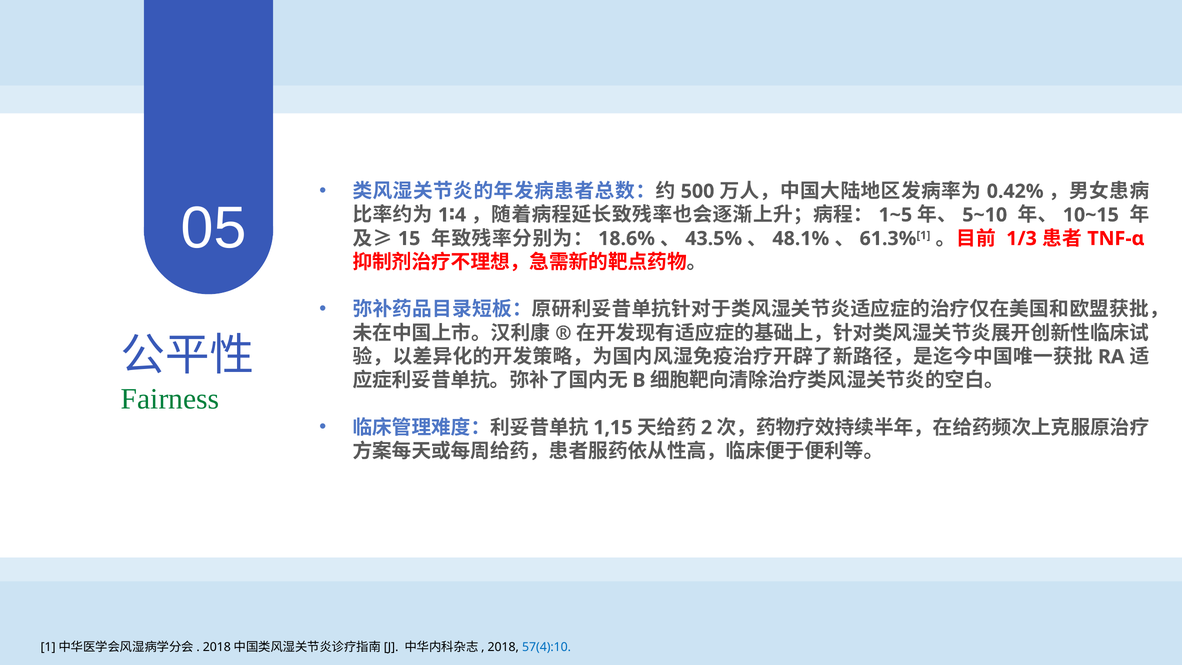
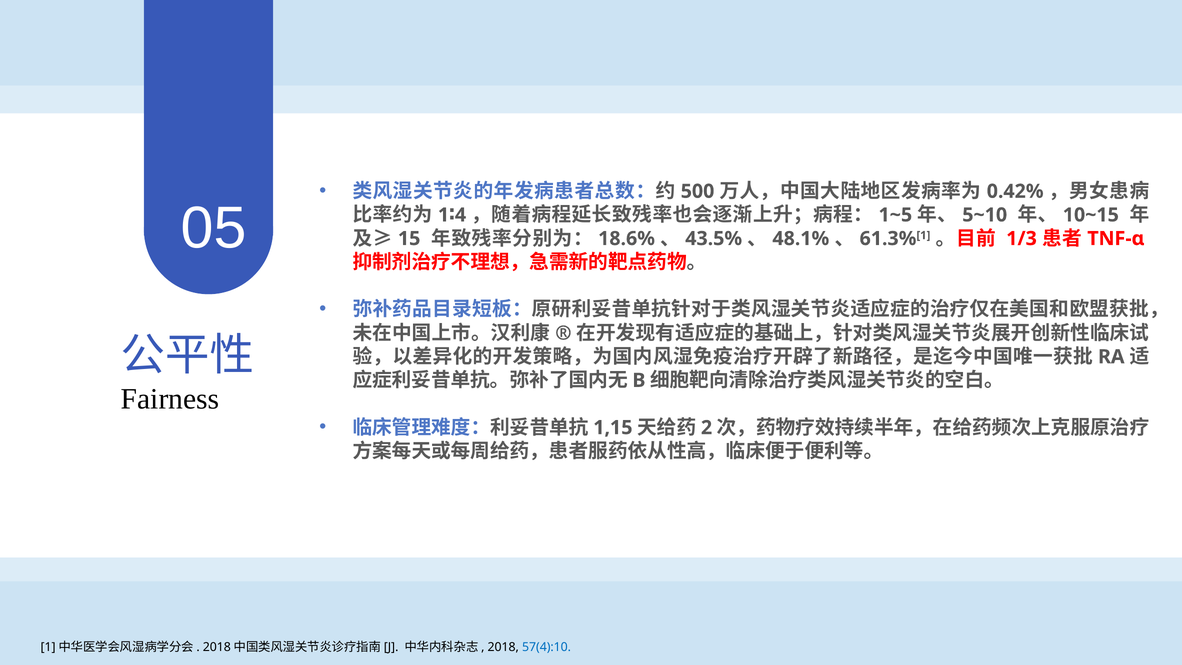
Fairness colour: green -> black
